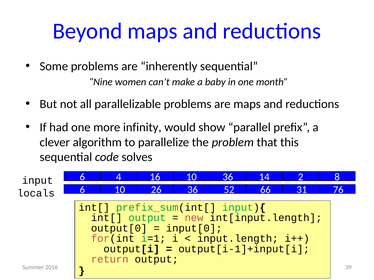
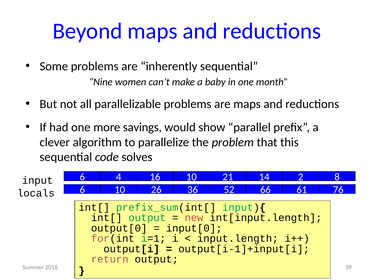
infinity: infinity -> savings
10 36: 36 -> 21
31: 31 -> 61
